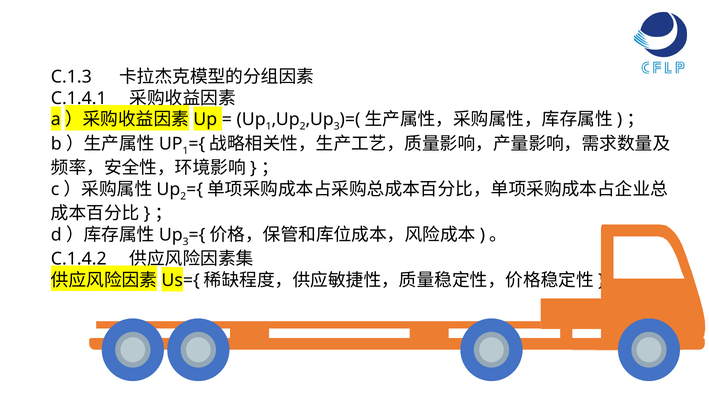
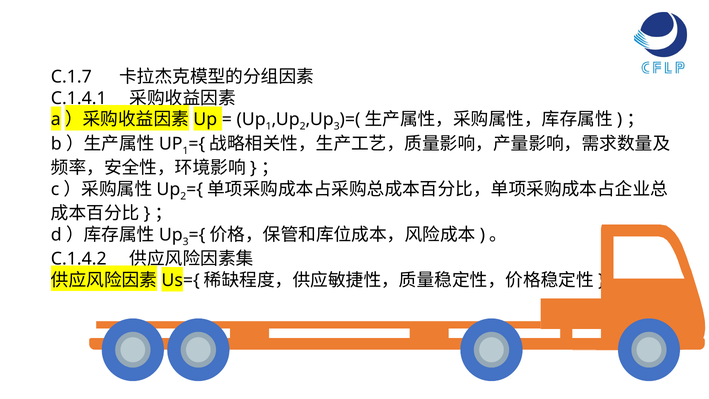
C.1.3: C.1.3 -> C.1.7
